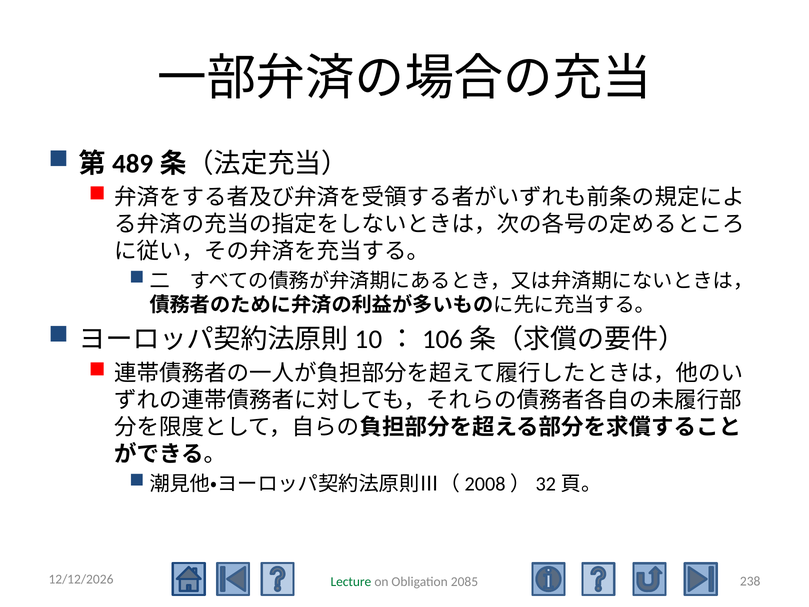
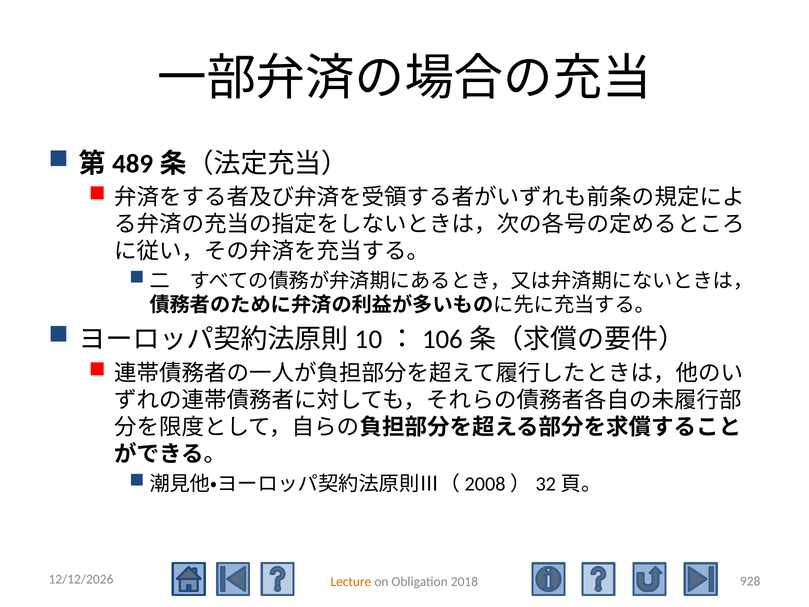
238: 238 -> 928
Lecture colour: green -> orange
2085: 2085 -> 2018
